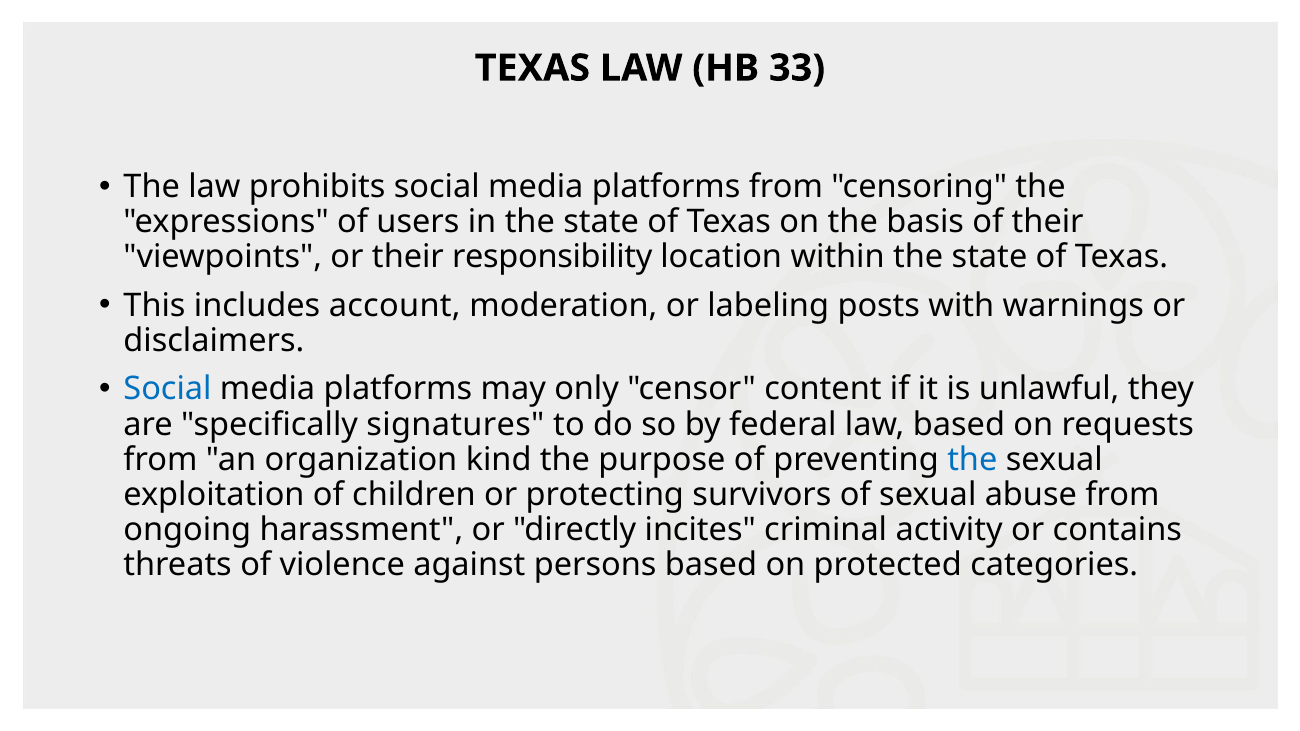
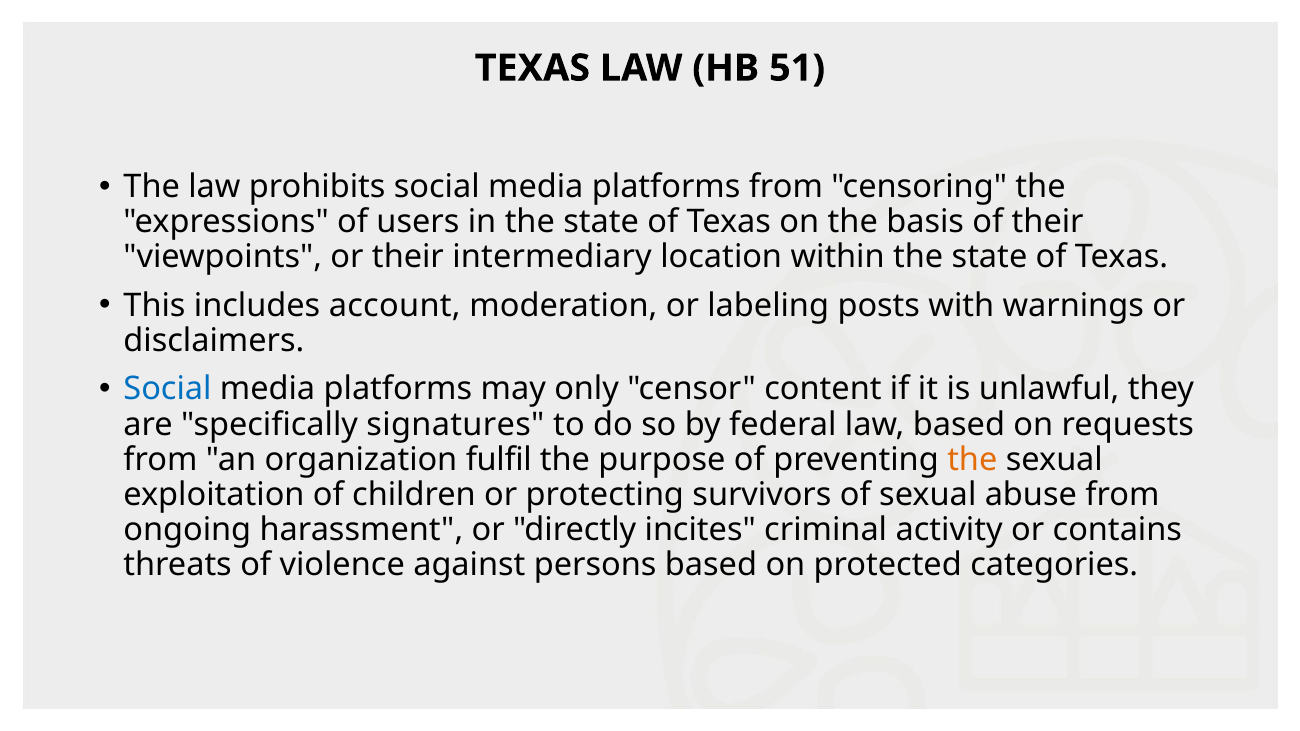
33: 33 -> 51
responsibility: responsibility -> intermediary
kind: kind -> fulfil
the at (972, 460) colour: blue -> orange
